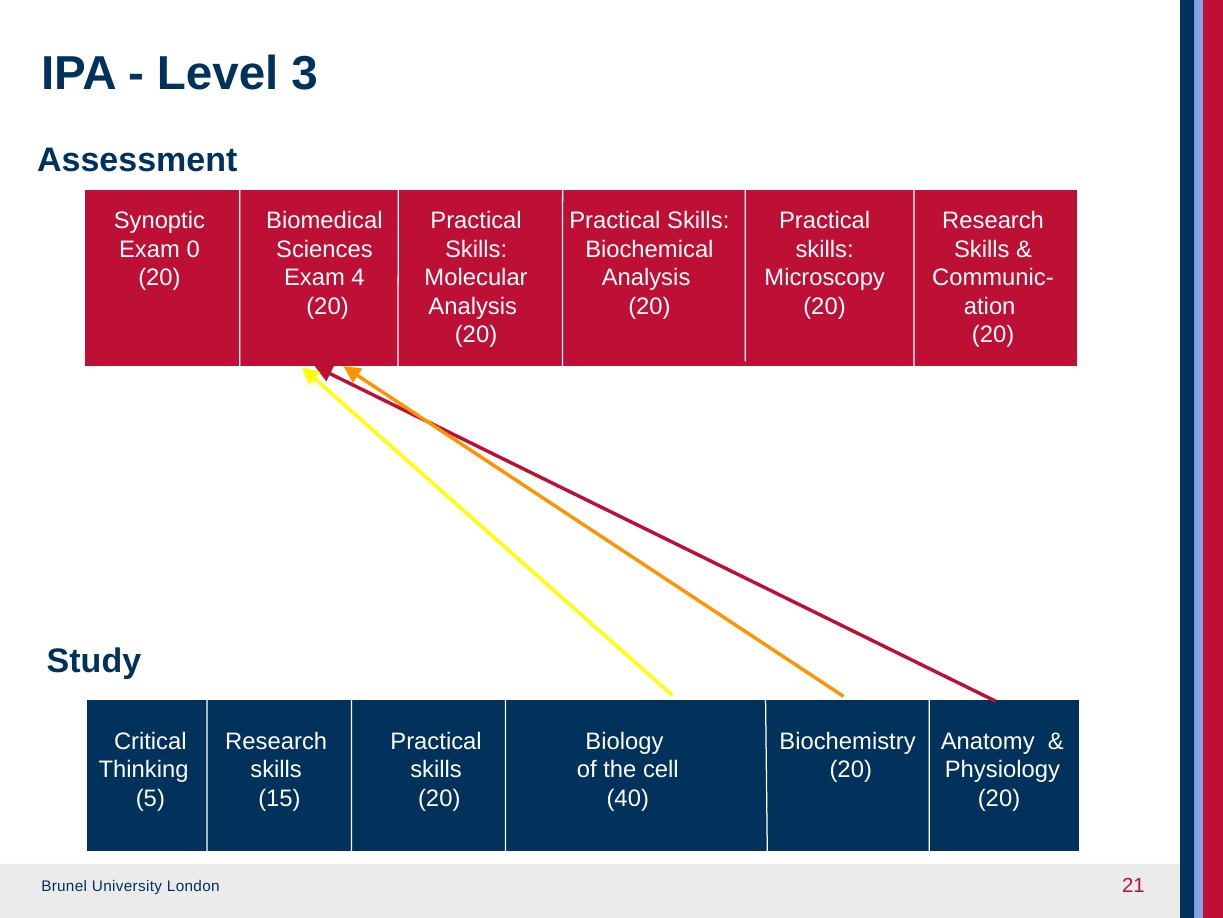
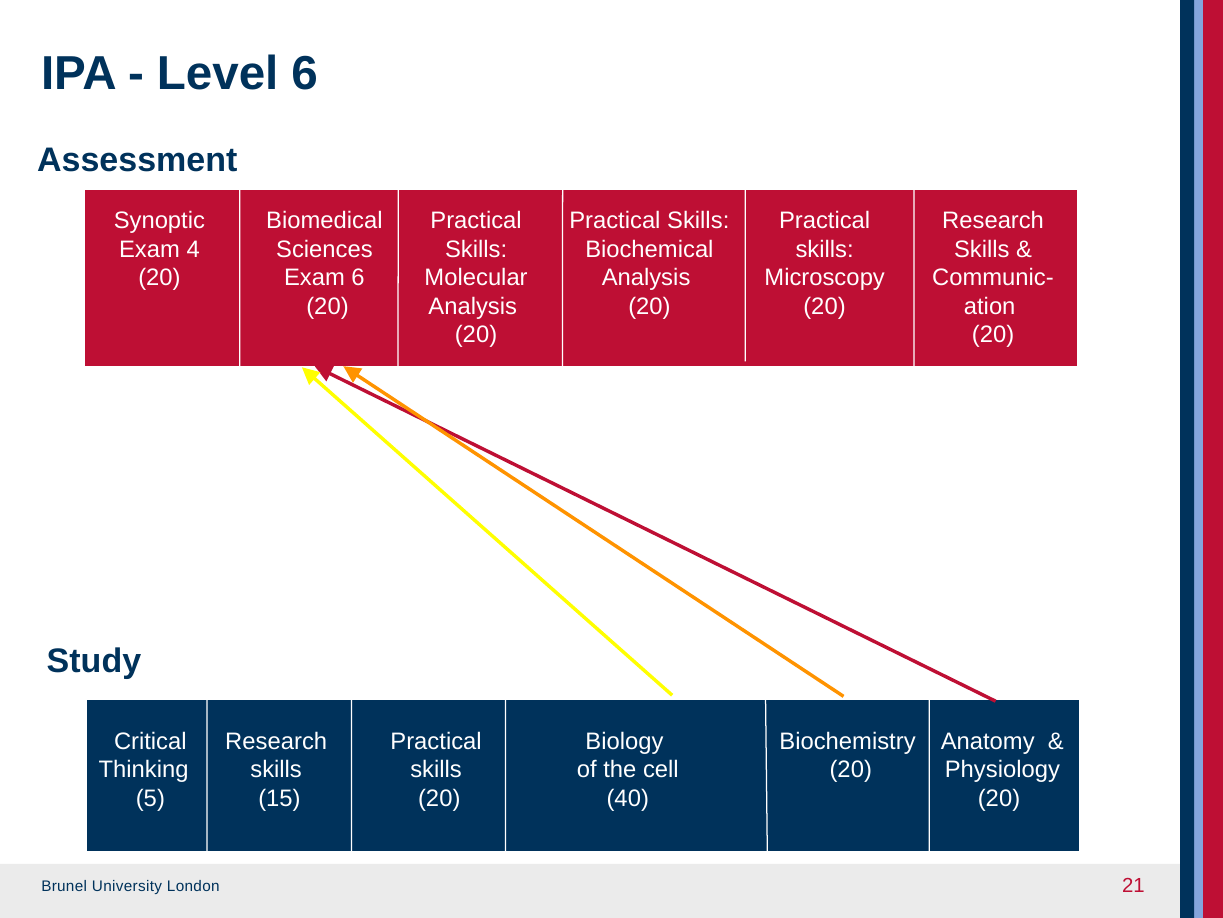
Level 3: 3 -> 6
0: 0 -> 4
Exam 4: 4 -> 6
